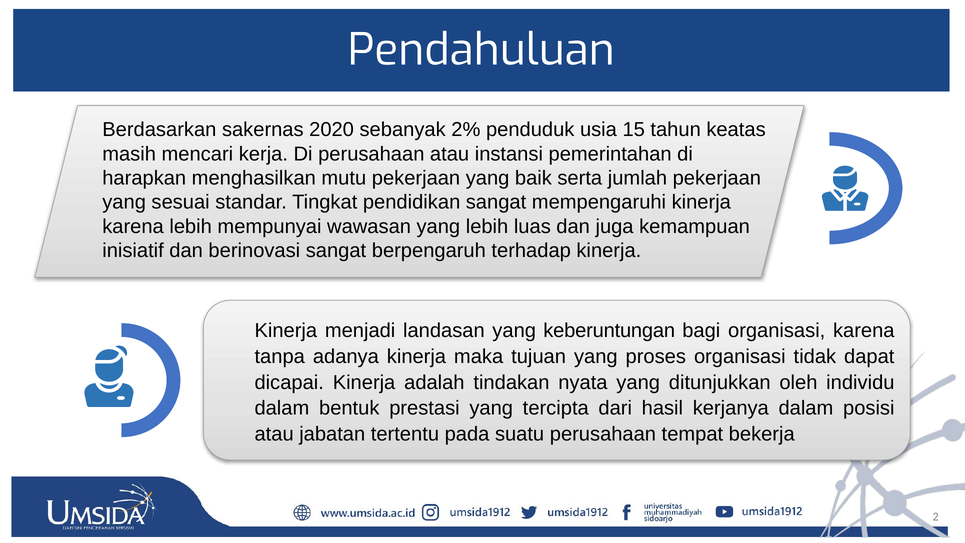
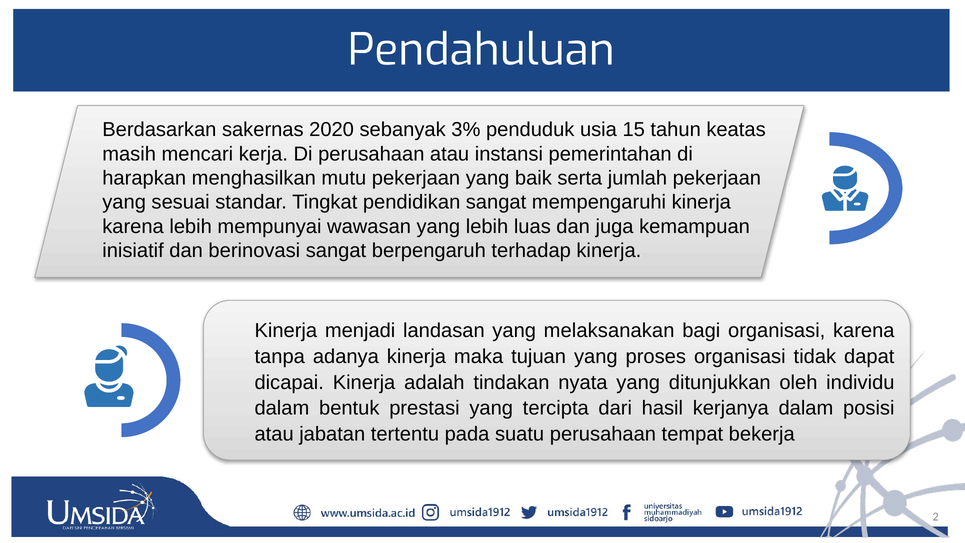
2%: 2% -> 3%
keberuntungan: keberuntungan -> melaksanakan
